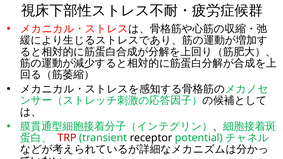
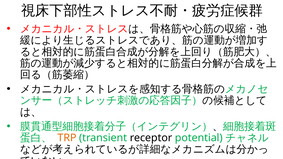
TRP colour: red -> orange
